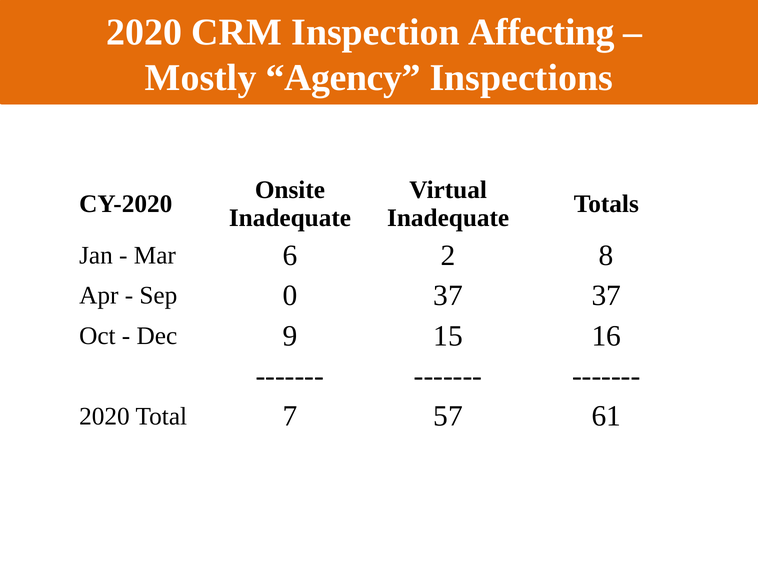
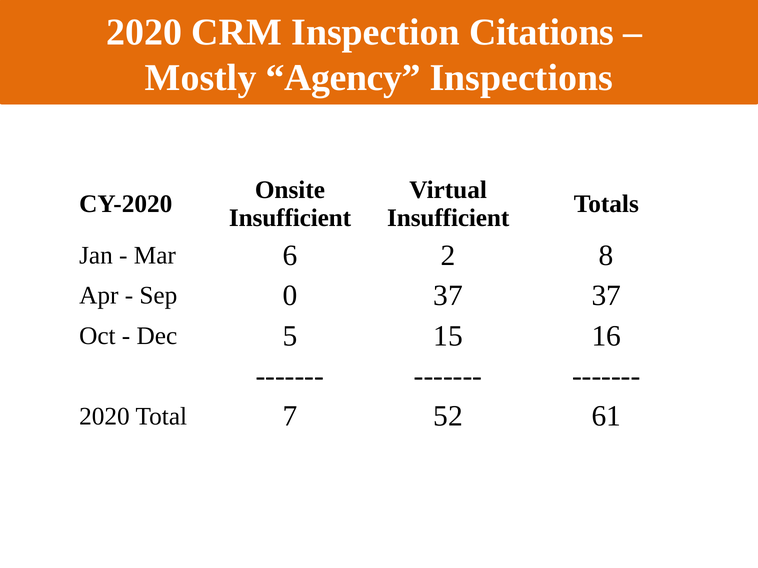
Affecting: Affecting -> Citations
Inadequate at (290, 218): Inadequate -> Insufficient
Inadequate at (448, 218): Inadequate -> Insufficient
9: 9 -> 5
57: 57 -> 52
